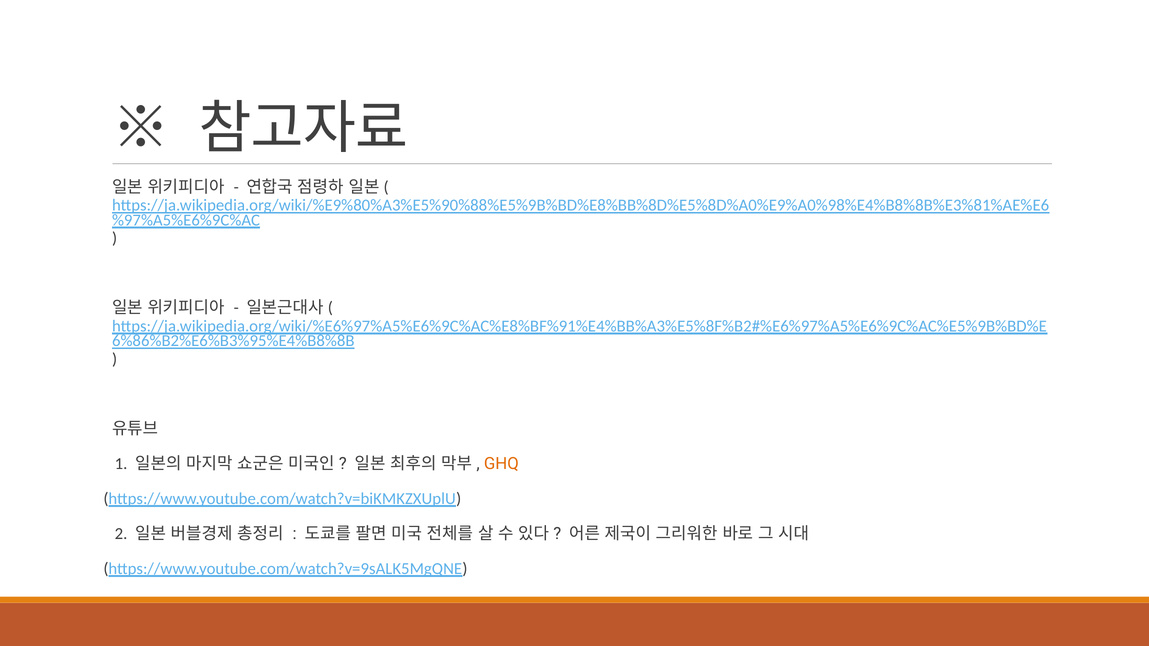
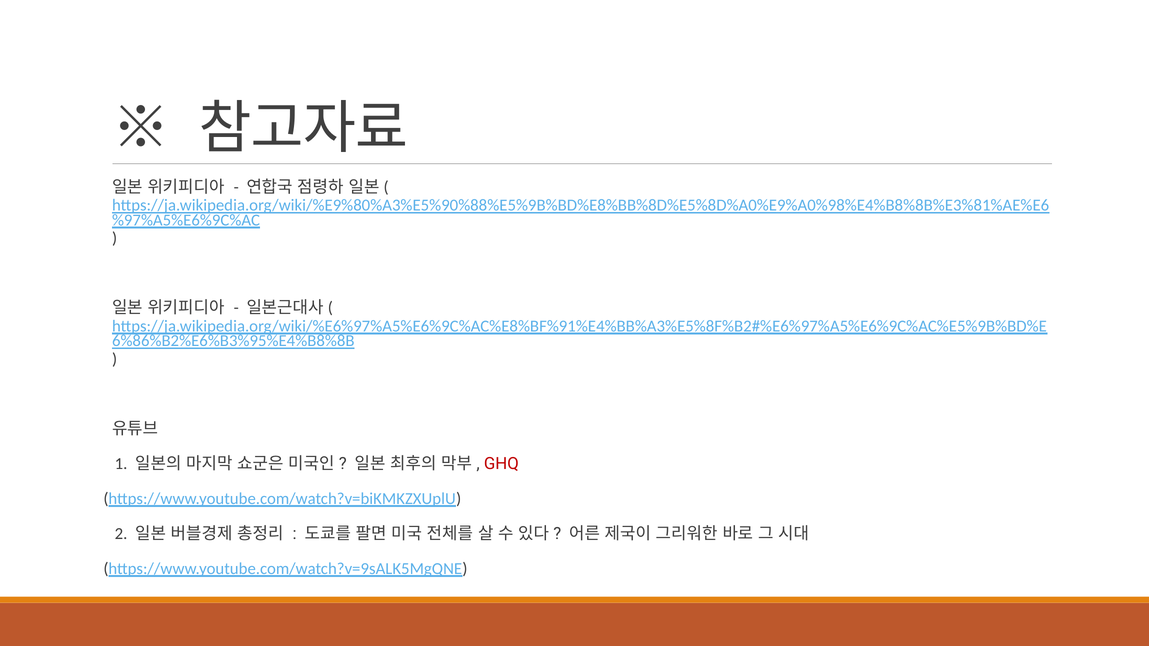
GHQ colour: orange -> red
